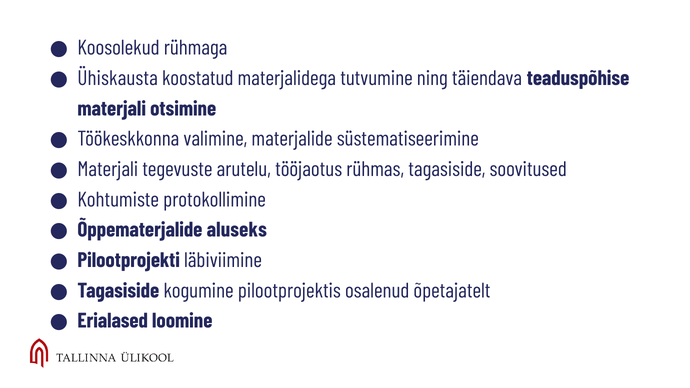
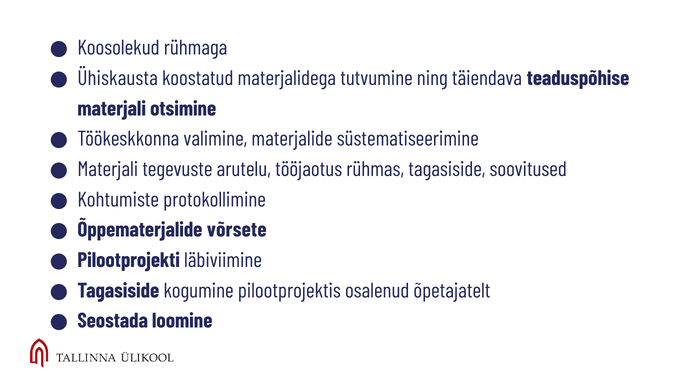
aluseks: aluseks -> võrsete
Erialased: Erialased -> Seostada
